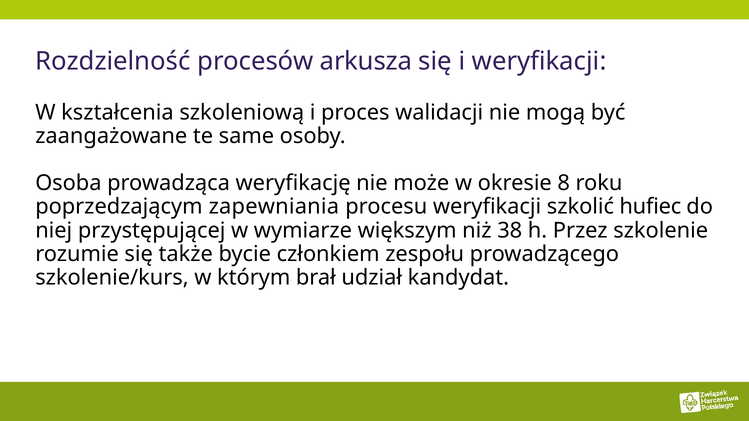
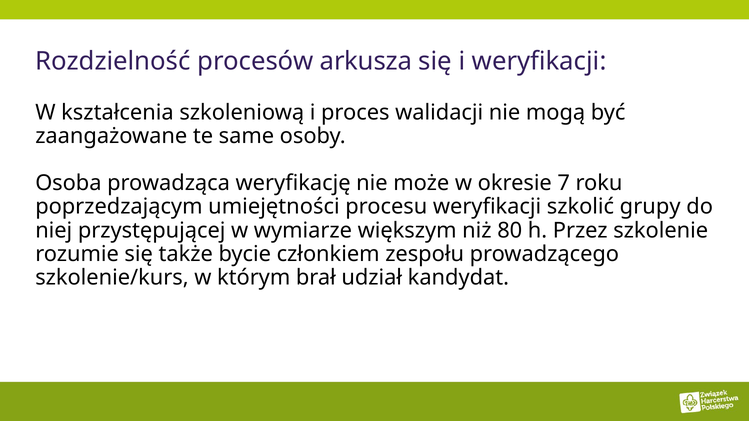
8: 8 -> 7
zapewniania: zapewniania -> umiejętności
hufiec: hufiec -> grupy
38: 38 -> 80
